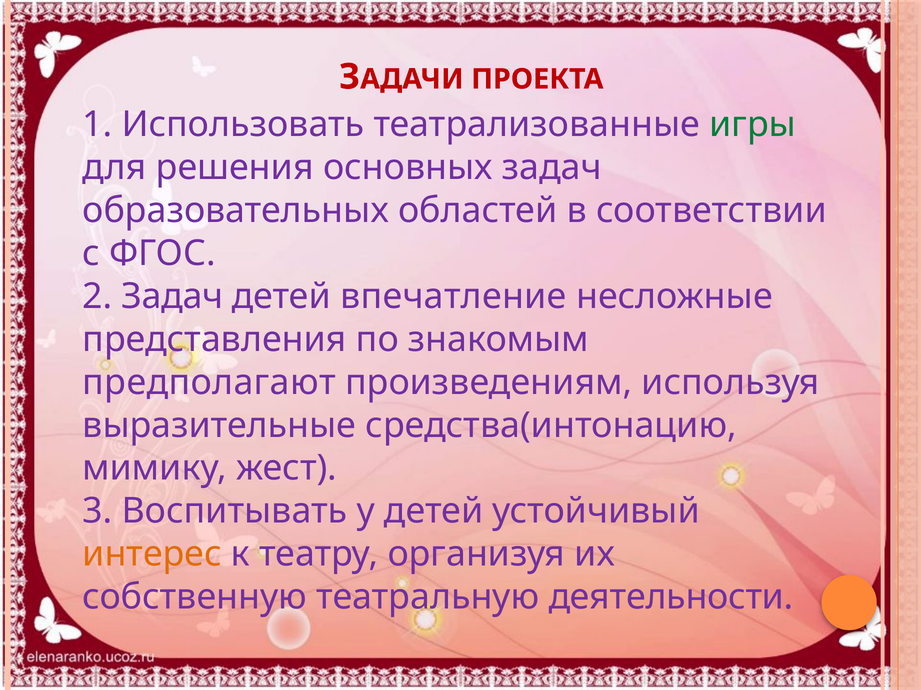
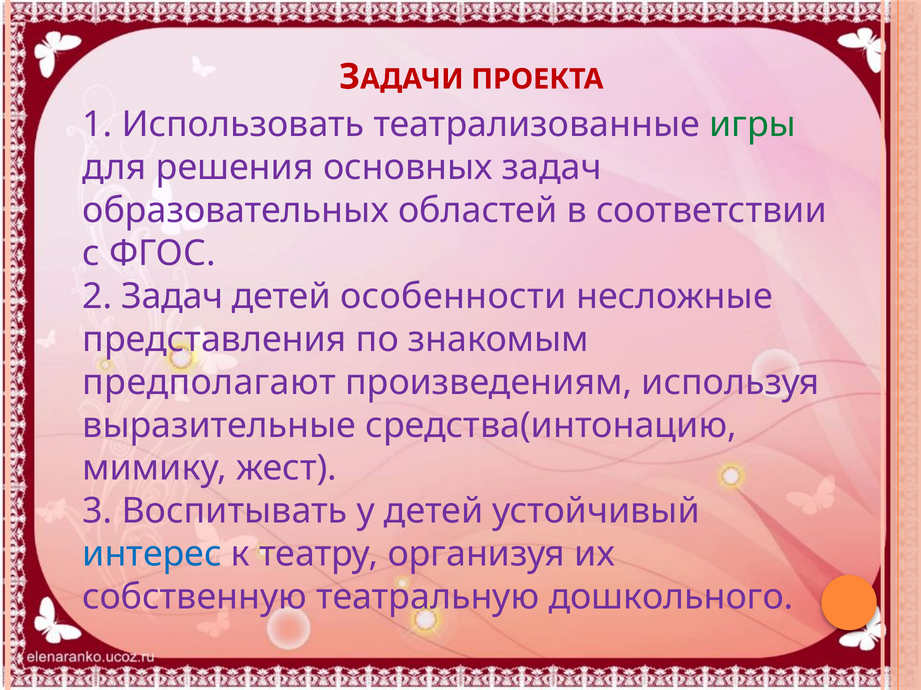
впечатление: впечатление -> особенности
интерес colour: orange -> blue
деятельности: деятельности -> дошкольного
